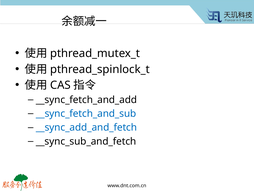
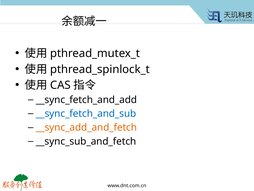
__sync_add_and_fetch colour: blue -> orange
